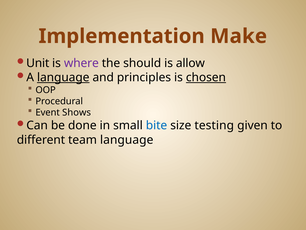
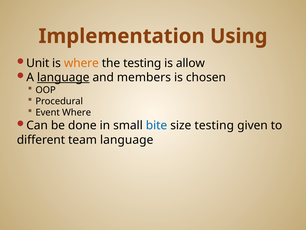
Make: Make -> Using
where at (81, 63) colour: purple -> orange
the should: should -> testing
principles: principles -> members
chosen underline: present -> none
Event Shows: Shows -> Where
